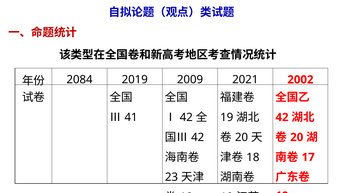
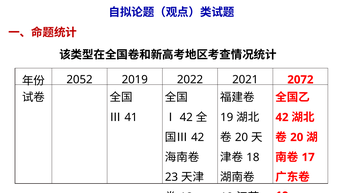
2084: 2084 -> 2052
2009: 2009 -> 2022
2002: 2002 -> 2072
